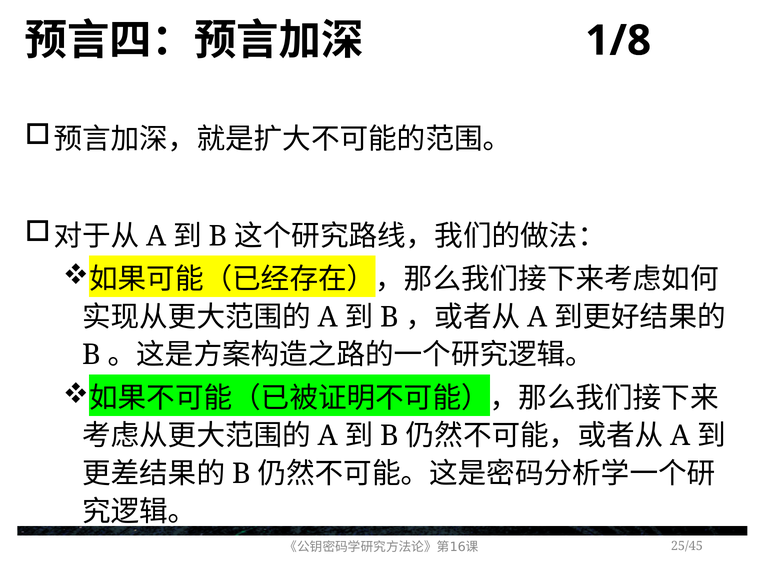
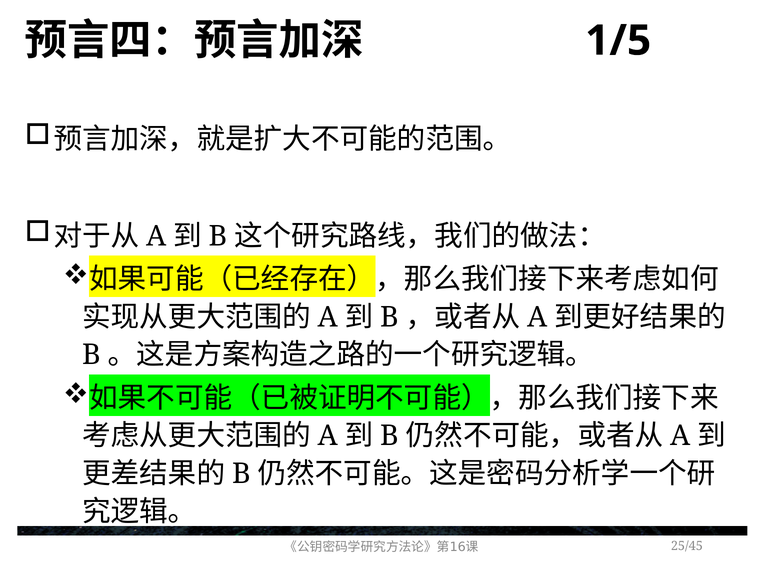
1/8: 1/8 -> 1/5
